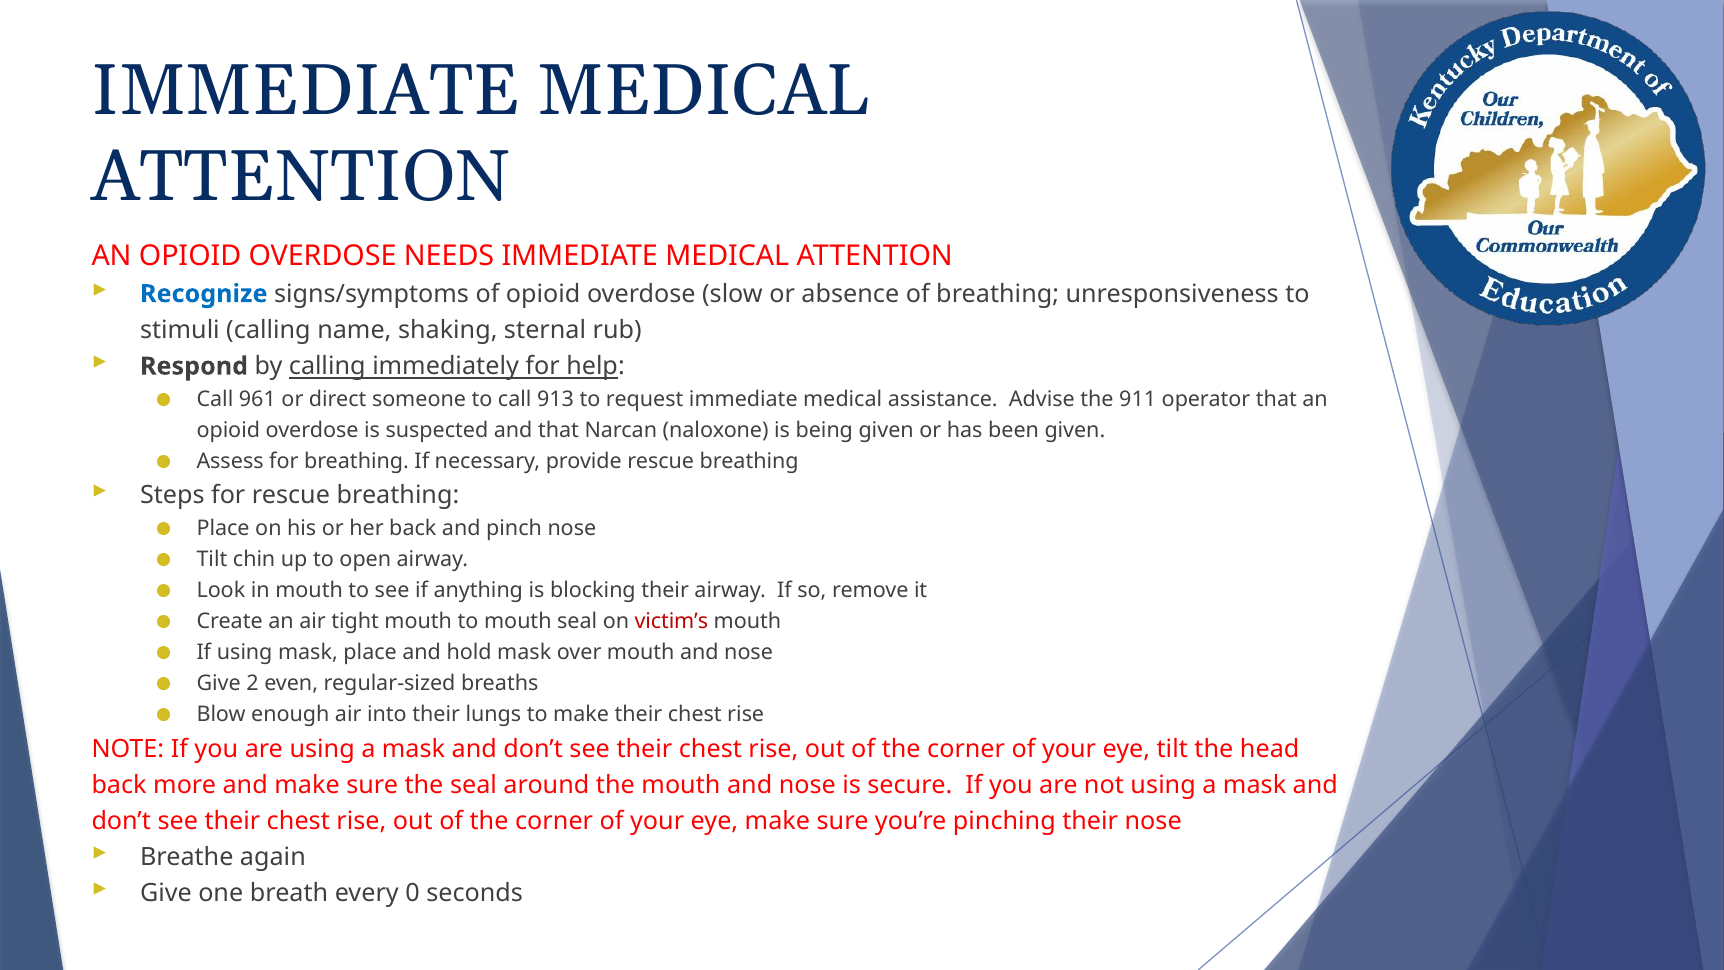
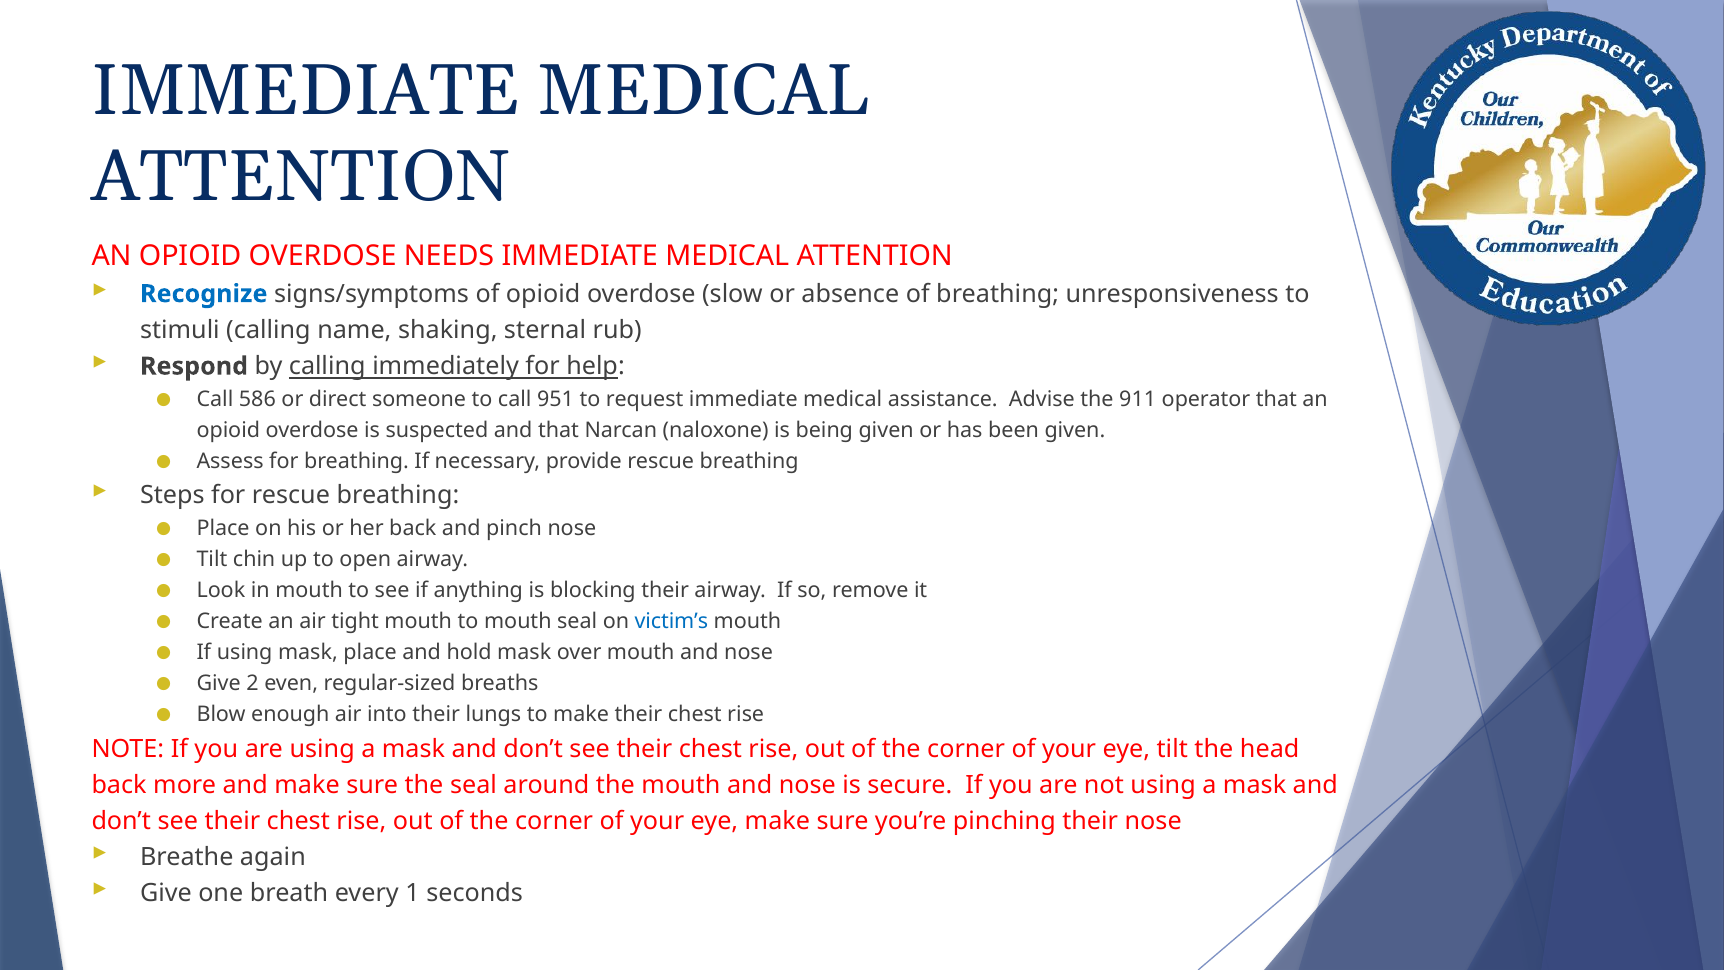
961: 961 -> 586
913: 913 -> 951
victim’s colour: red -> blue
0: 0 -> 1
